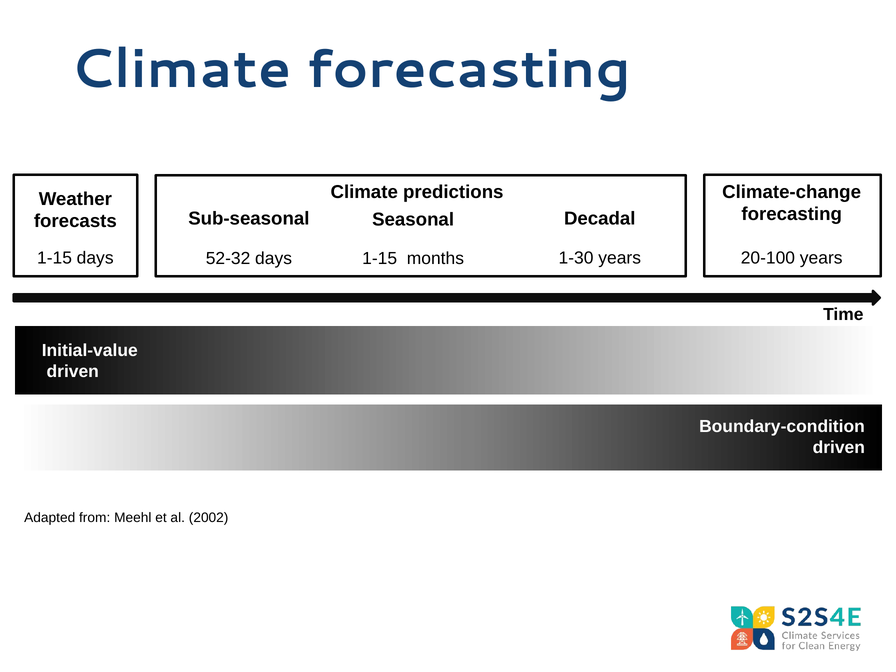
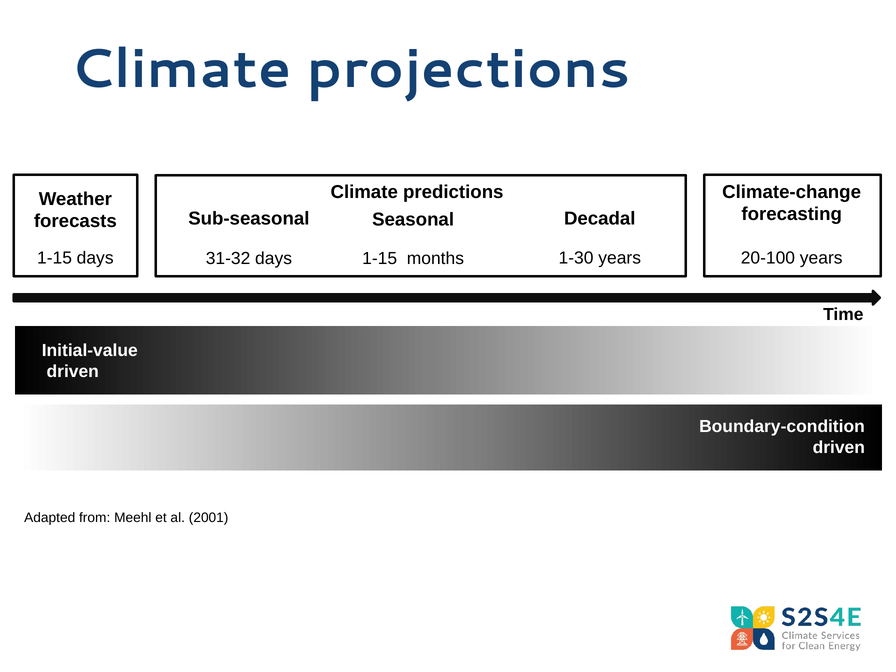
Climate forecasting: forecasting -> projections
52-32: 52-32 -> 31-32
2002: 2002 -> 2001
